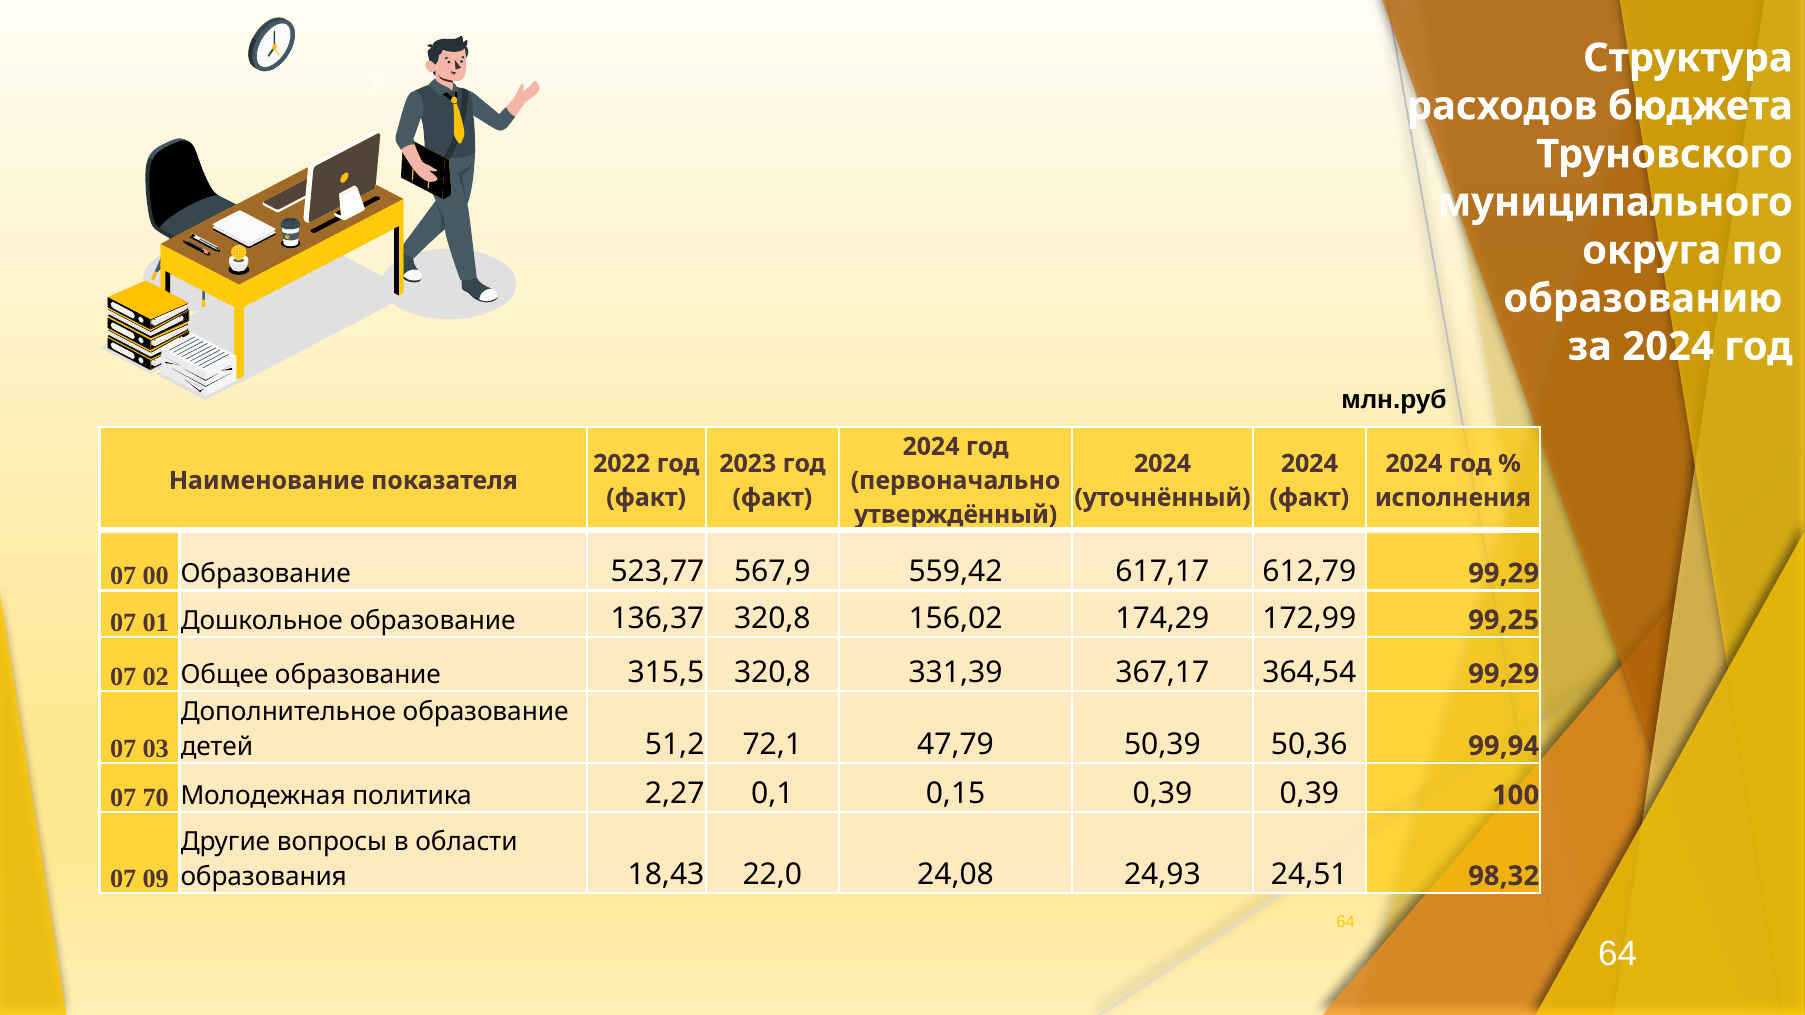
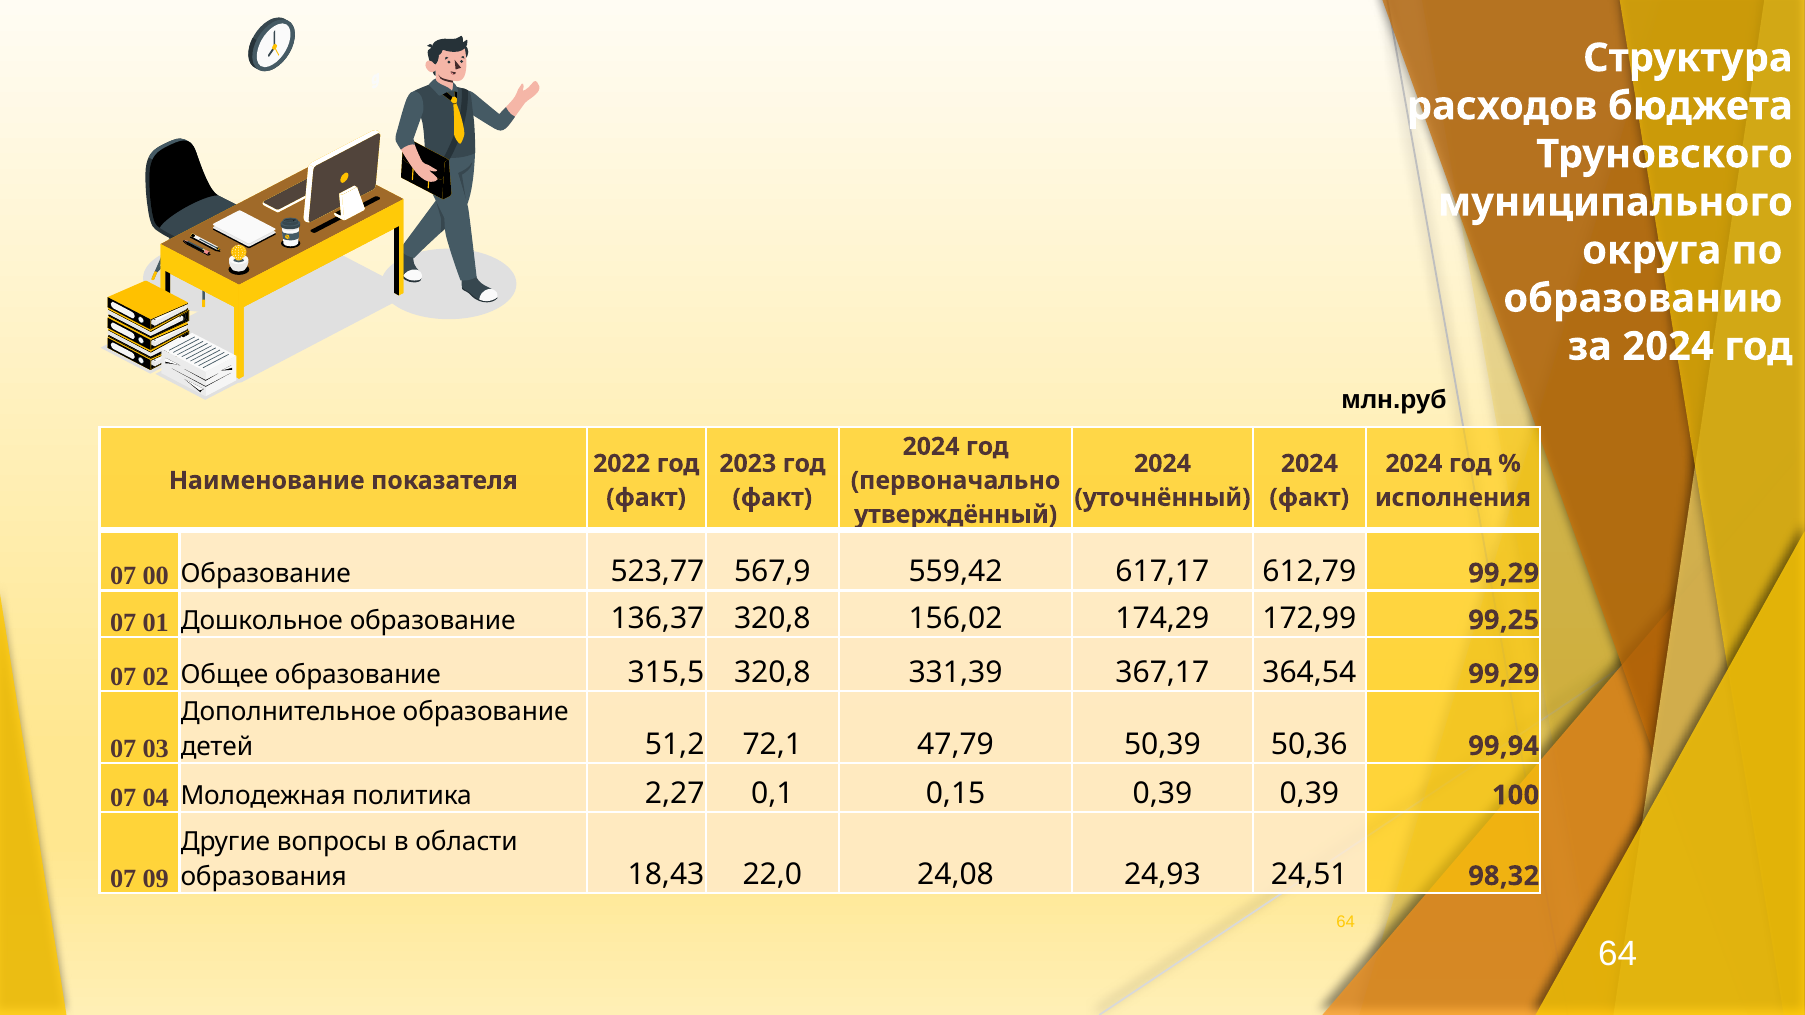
70: 70 -> 04
